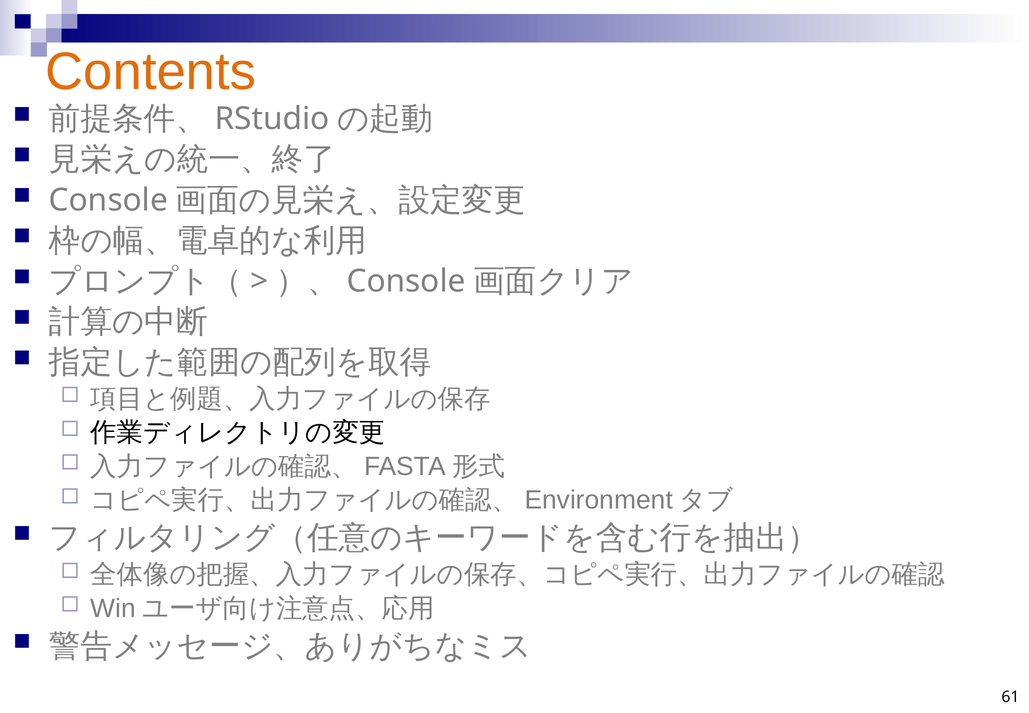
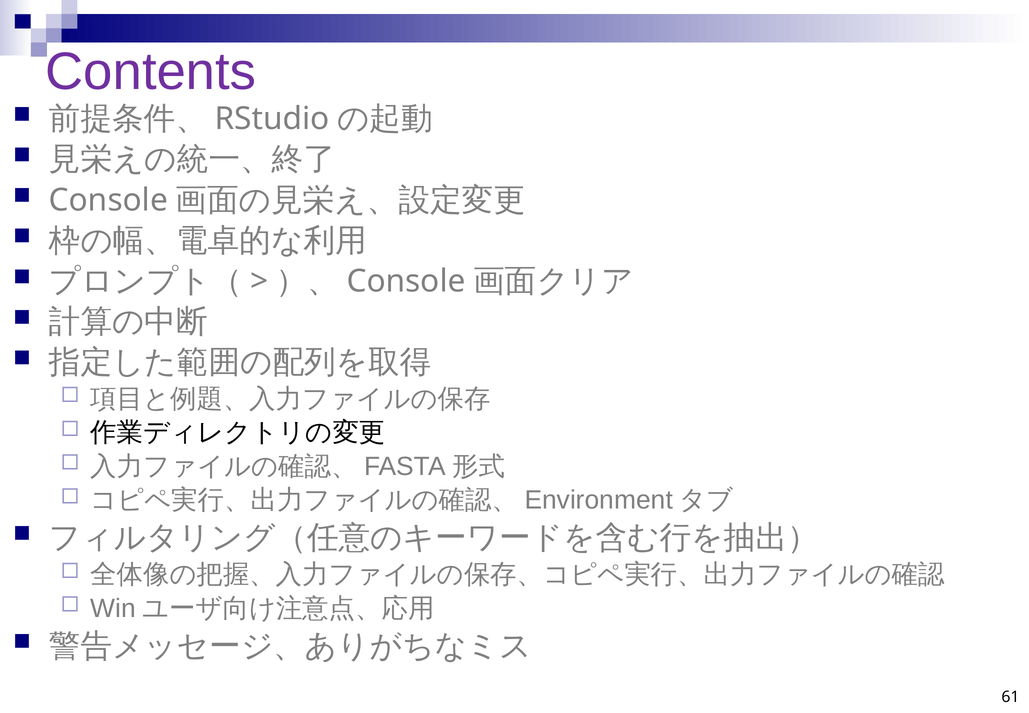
Contents colour: orange -> purple
